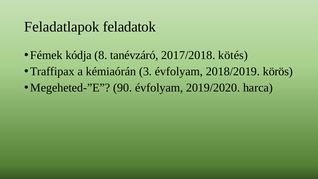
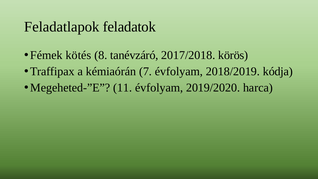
kódja: kódja -> kötés
kötés: kötés -> körös
3: 3 -> 7
körös: körös -> kódja
90: 90 -> 11
